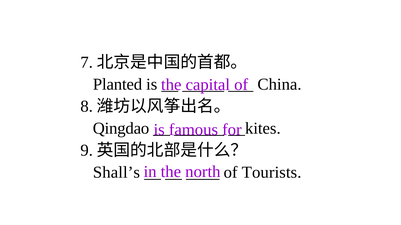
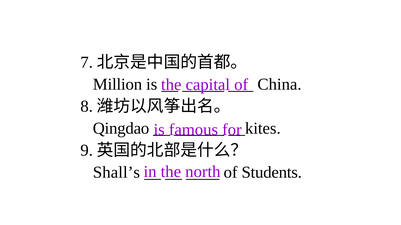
Planted: Planted -> Million
Tourists: Tourists -> Students
